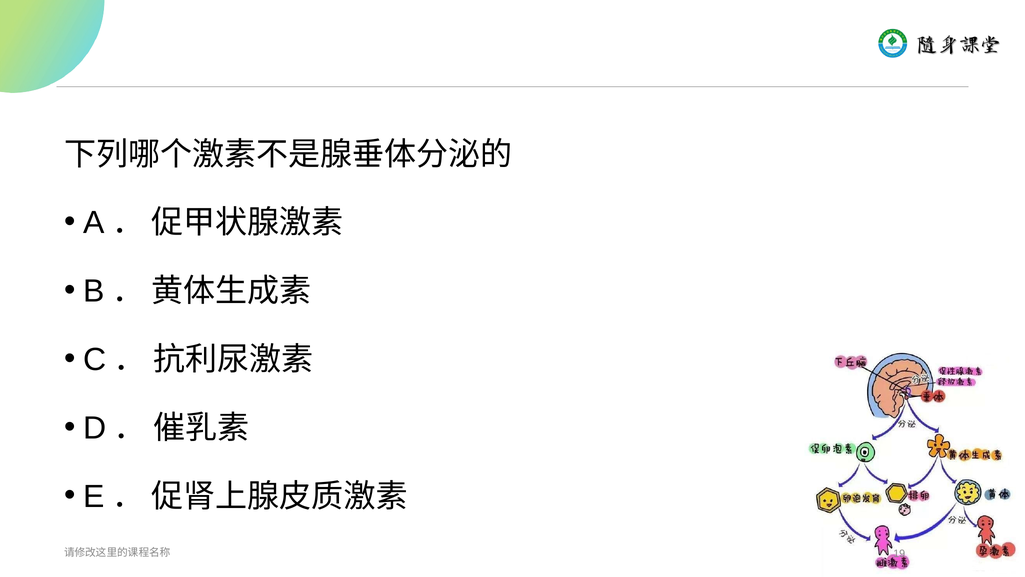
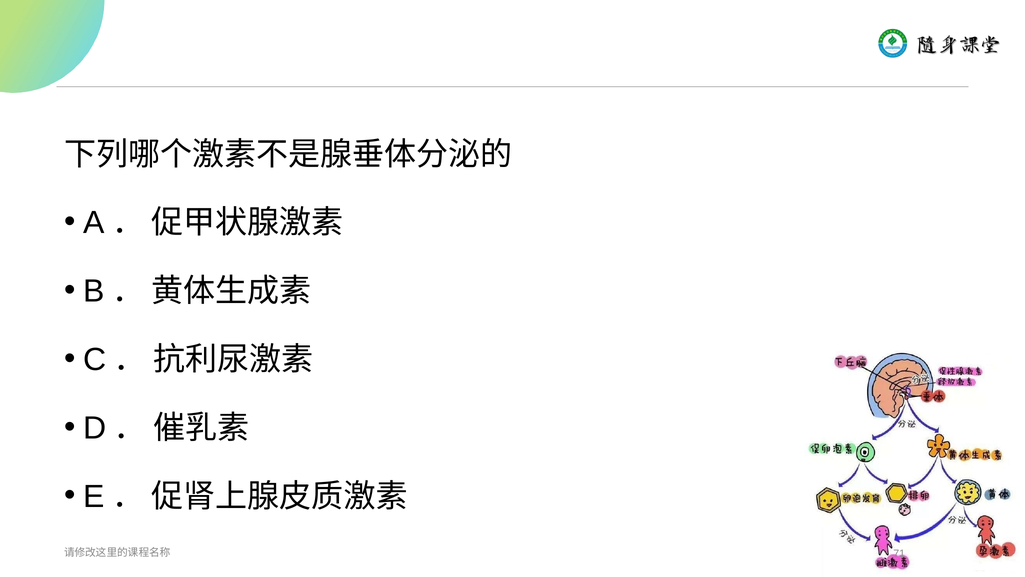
19: 19 -> 71
